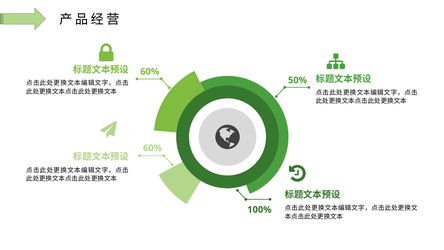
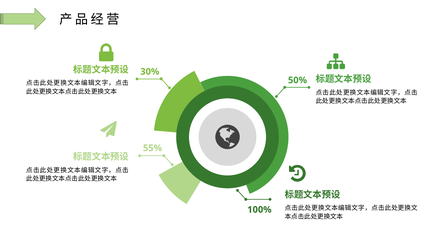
60% at (150, 72): 60% -> 30%
60% at (152, 148): 60% -> 55%
